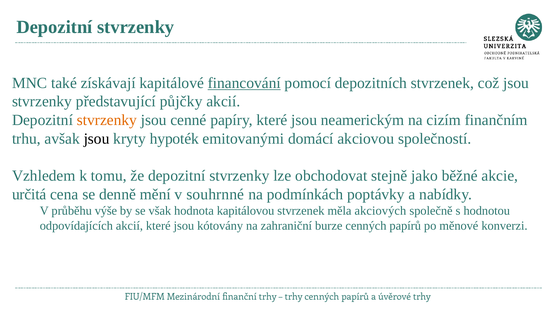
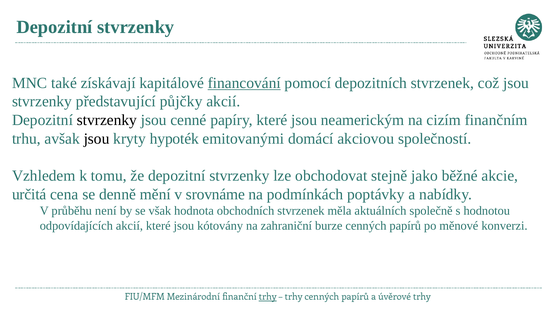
stvrzenky at (107, 120) colour: orange -> black
souhrnné: souhrnné -> srovnáme
výše: výše -> není
kapitálovou: kapitálovou -> obchodních
akciových: akciových -> aktuálních
trhy at (268, 297) underline: none -> present
